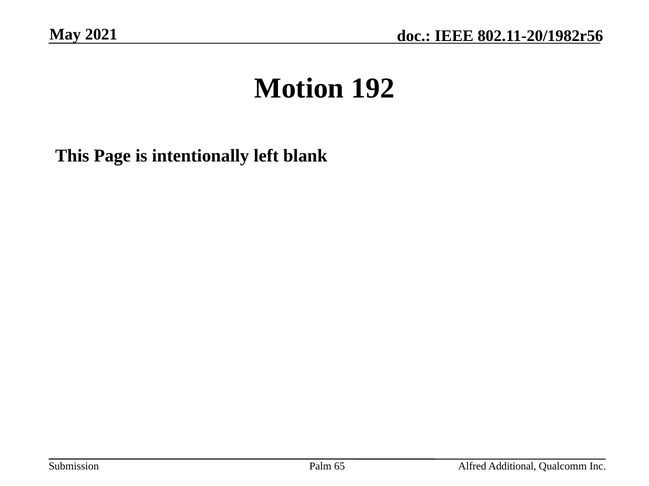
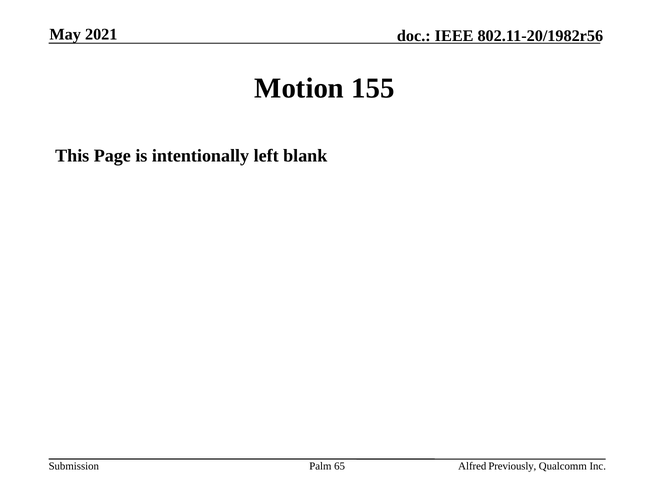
192: 192 -> 155
Additional: Additional -> Previously
